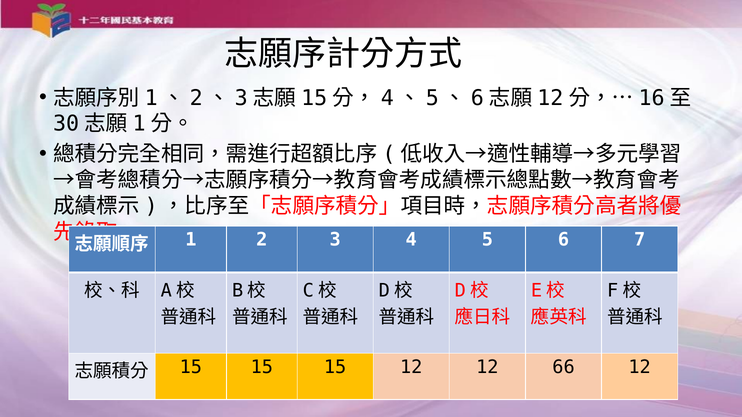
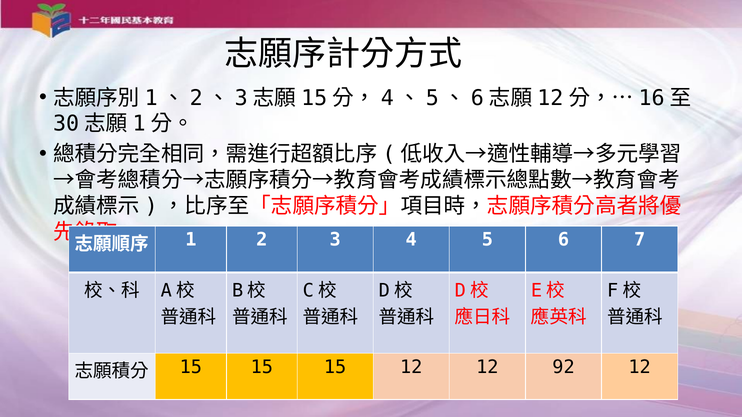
66: 66 -> 92
